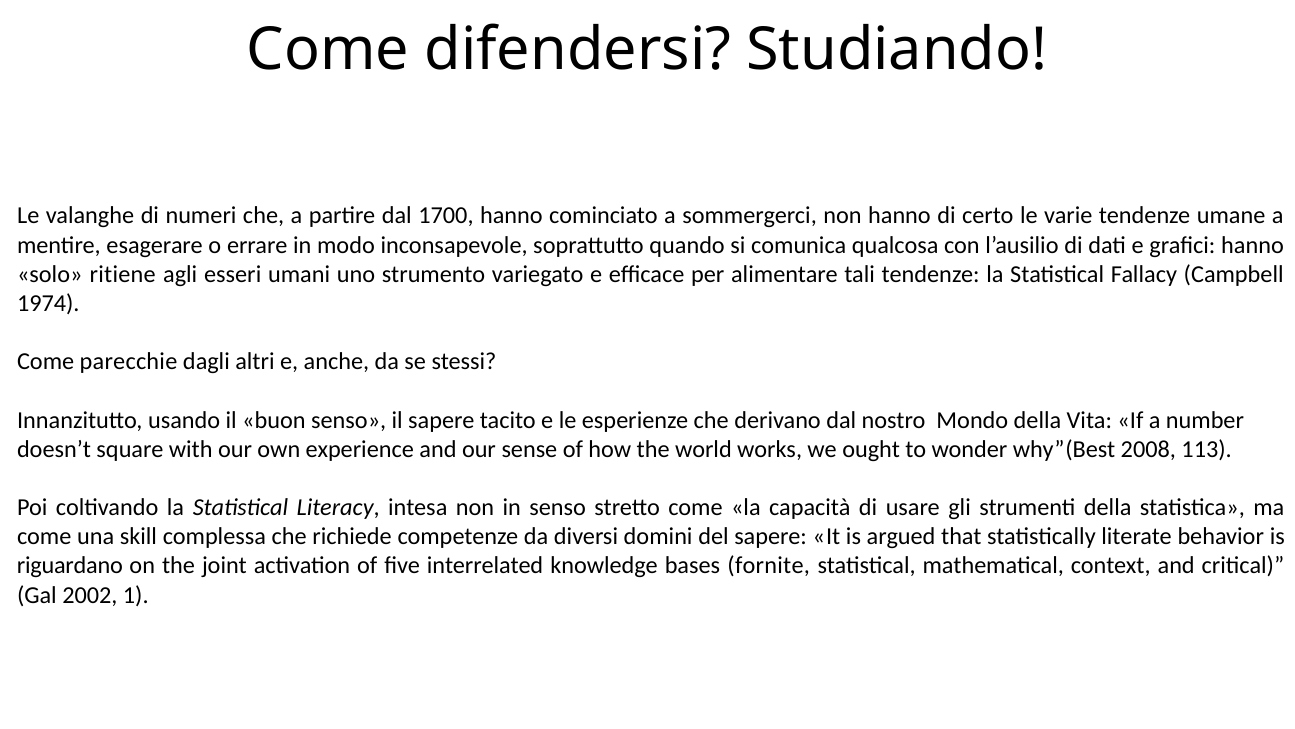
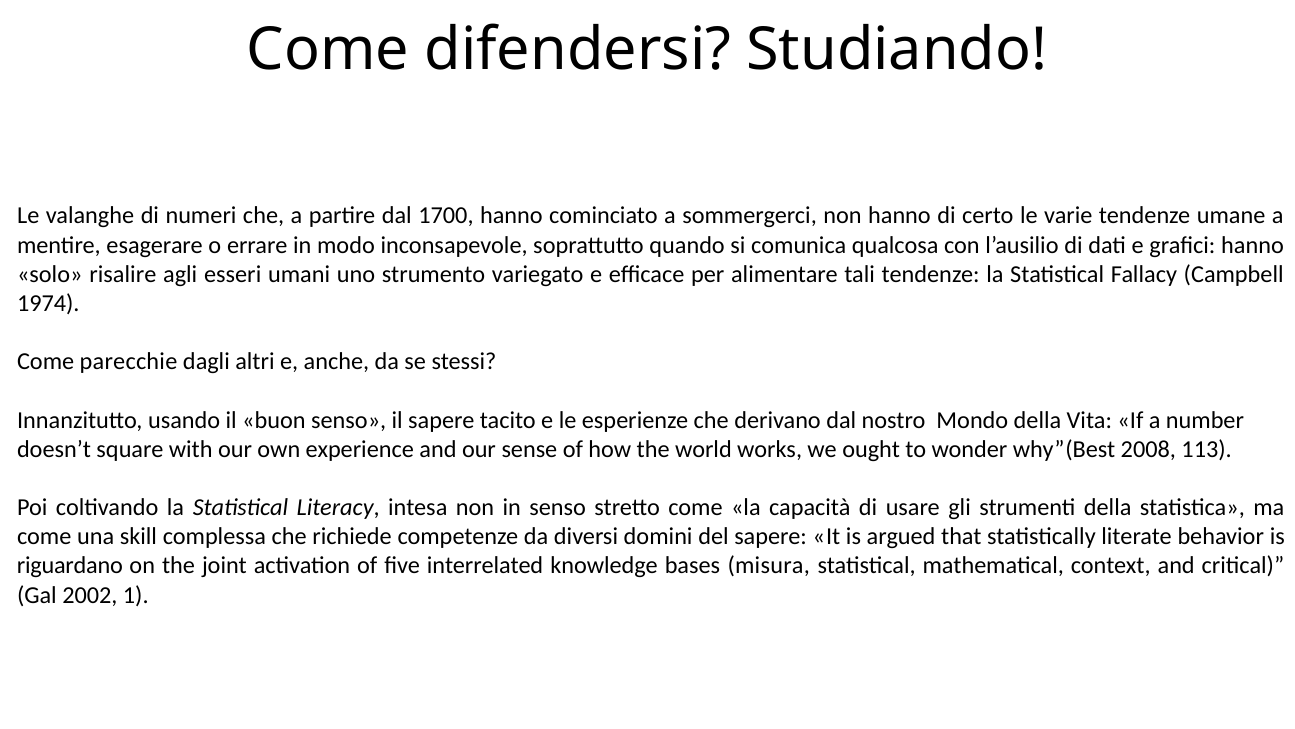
ritiene: ritiene -> risalire
fornite: fornite -> misura
